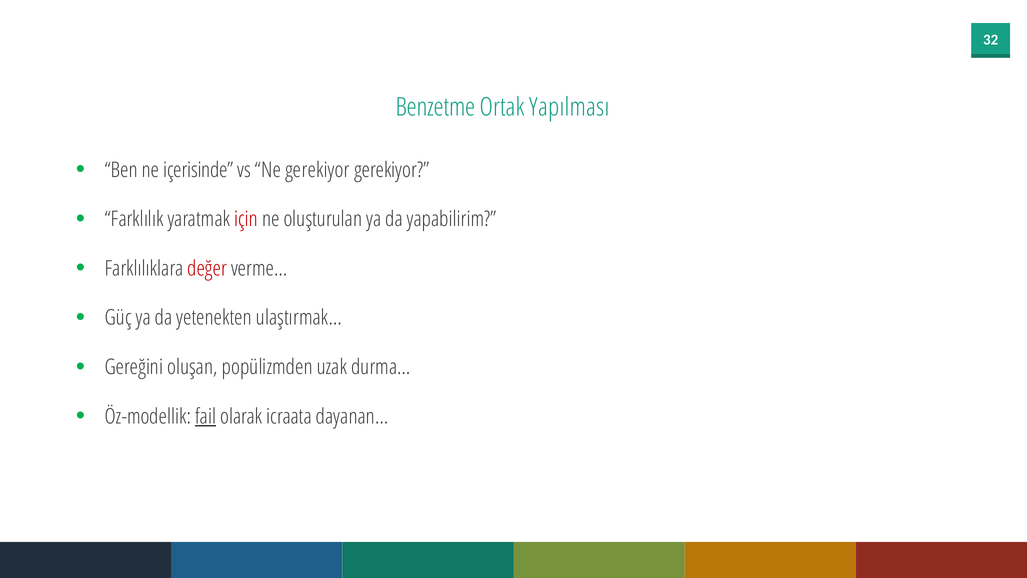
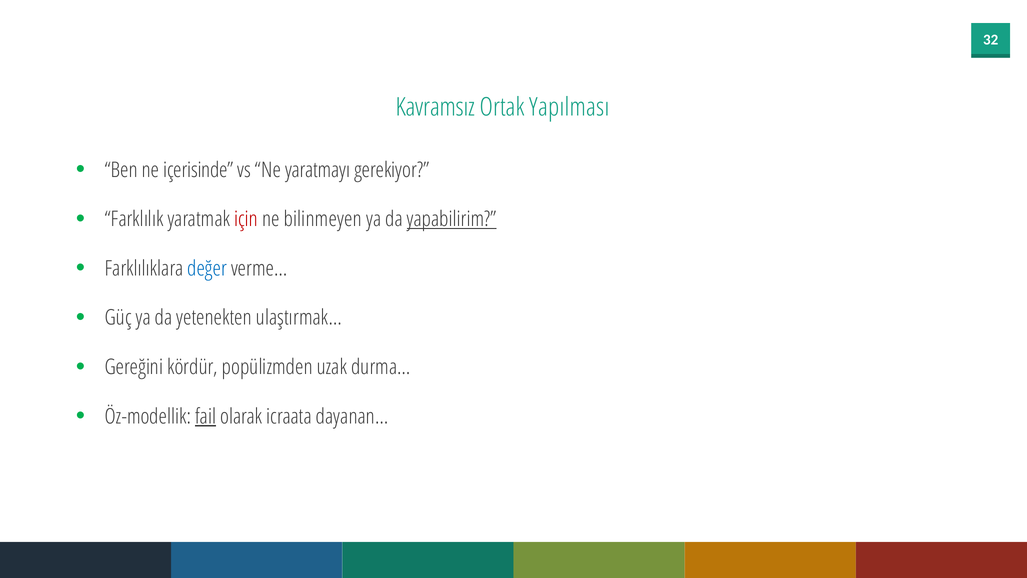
Benzetme: Benzetme -> Kavramsız
Ne gerekiyor: gerekiyor -> yaratmayı
oluşturulan: oluşturulan -> bilinmeyen
yapabilirim underline: none -> present
değer colour: red -> blue
oluşan: oluşan -> kördür
